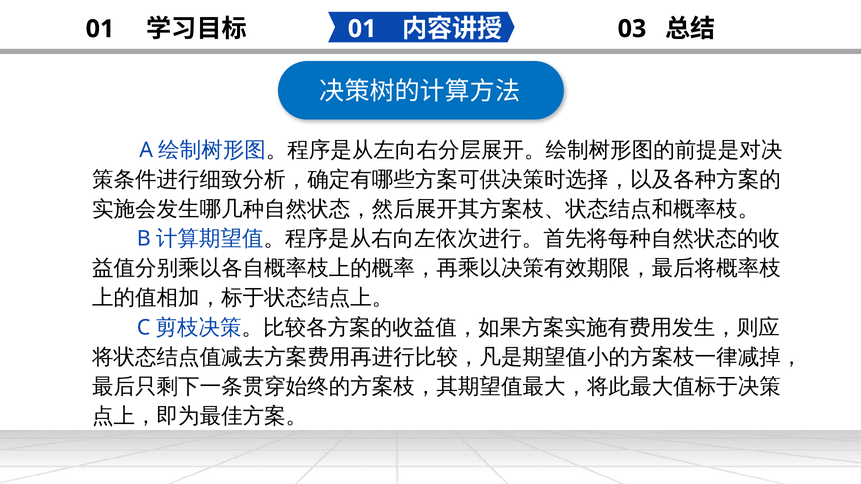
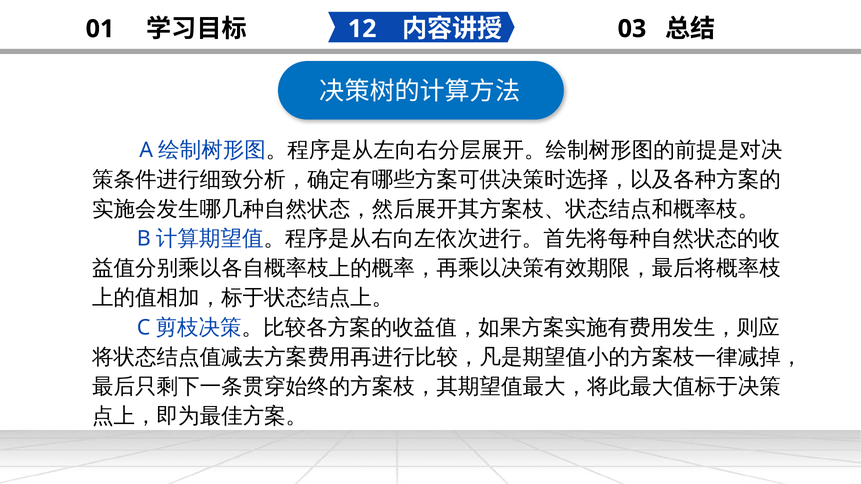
01 at (362, 29): 01 -> 12
